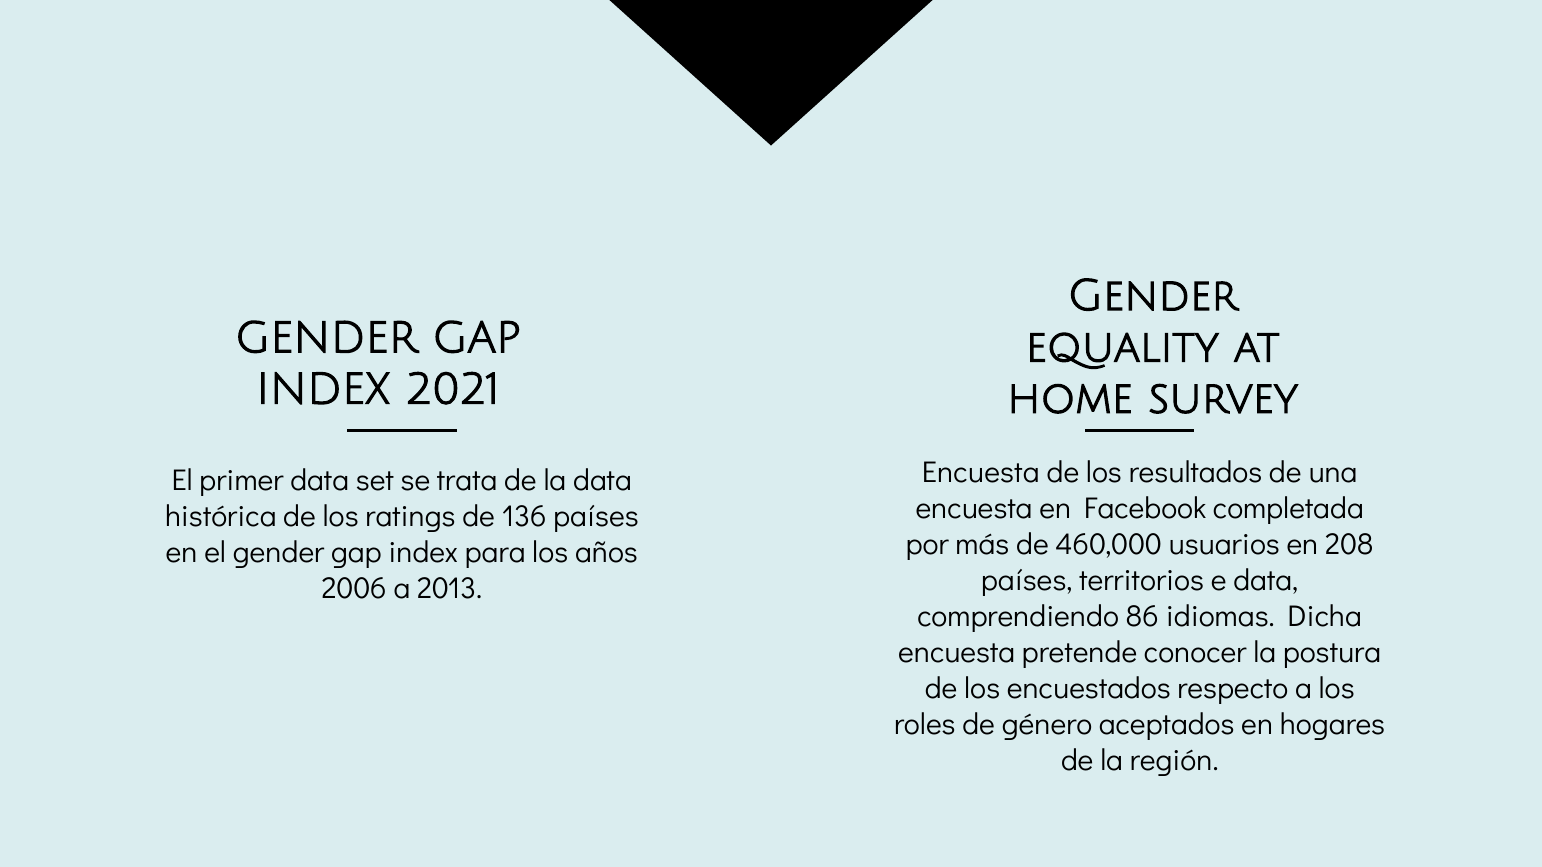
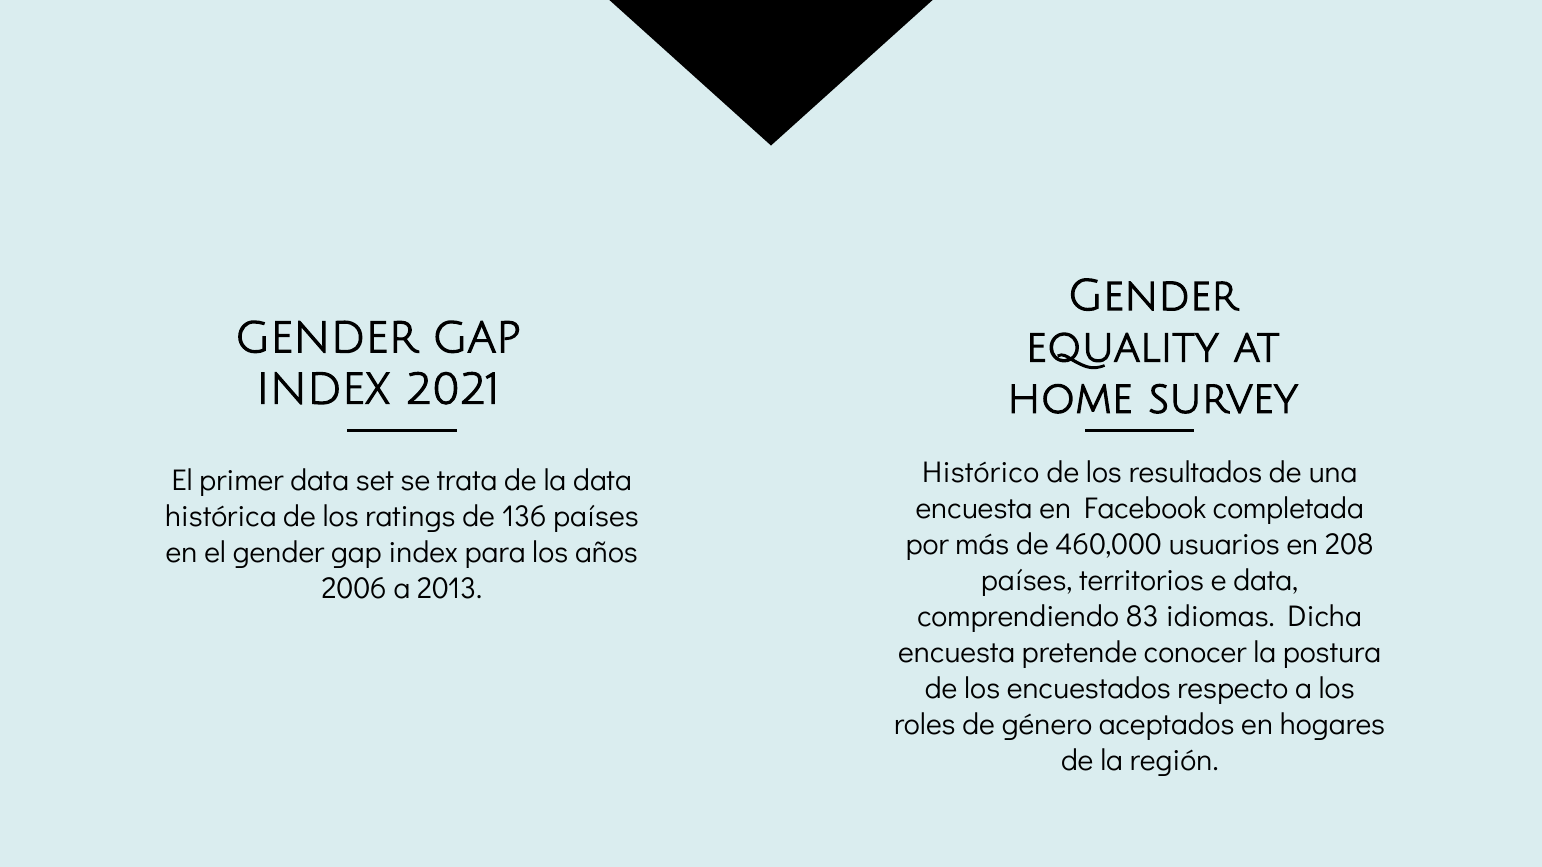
Encuesta at (981, 473): Encuesta -> Histórico
86: 86 -> 83
